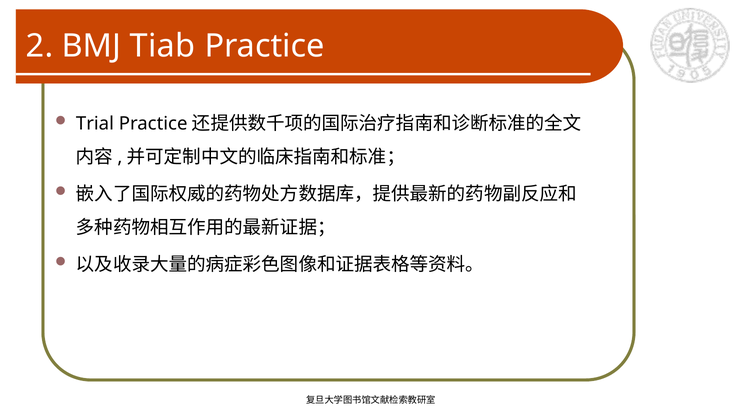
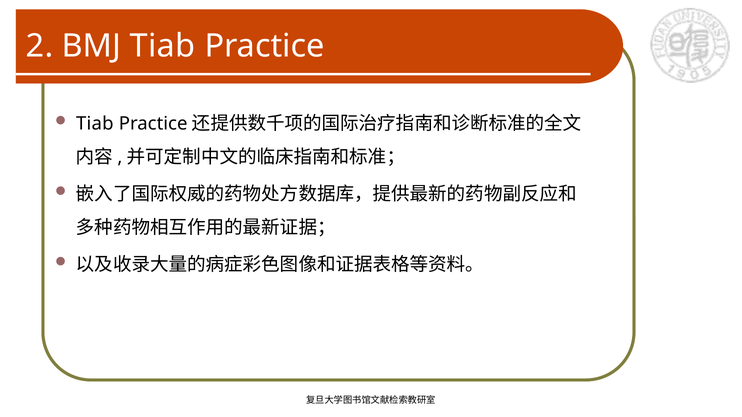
Trial at (95, 124): Trial -> Tiab
